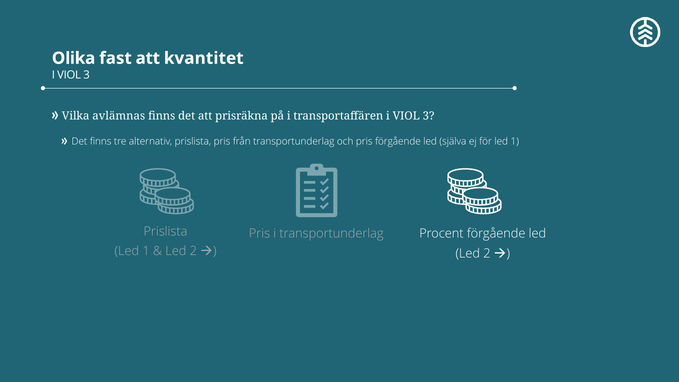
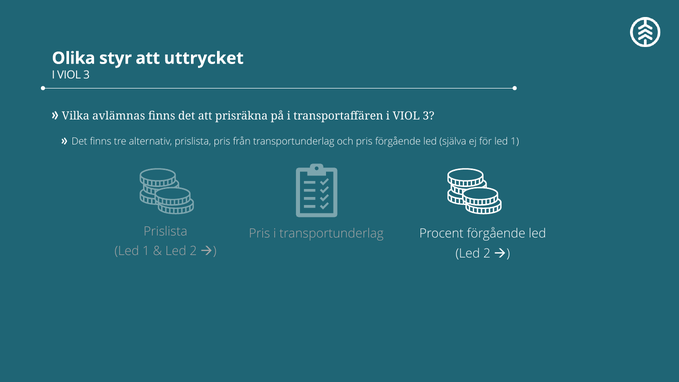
fast: fast -> styr
kvantitet: kvantitet -> uttrycket
